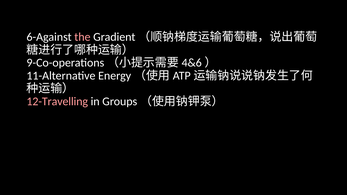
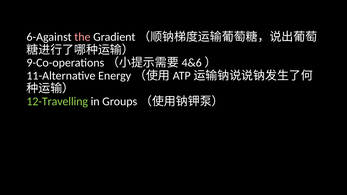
12-Travelling colour: pink -> light green
